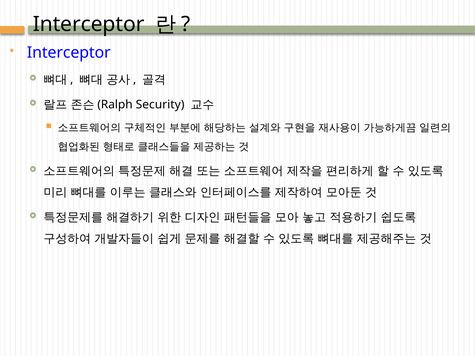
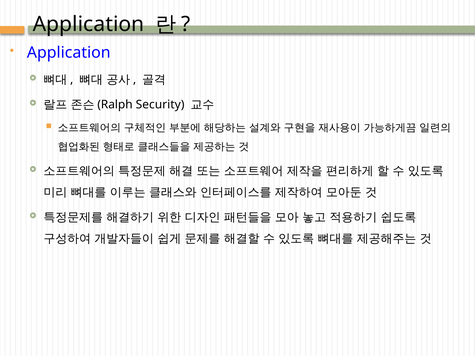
Interceptor at (89, 24): Interceptor -> Application
Interceptor at (69, 53): Interceptor -> Application
